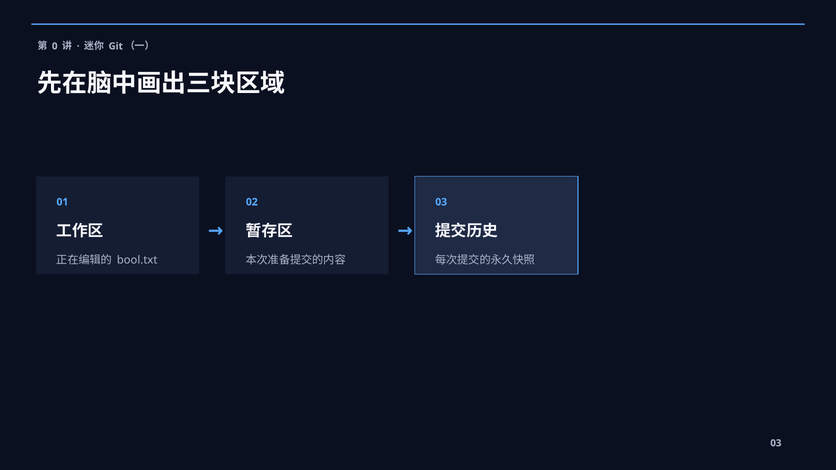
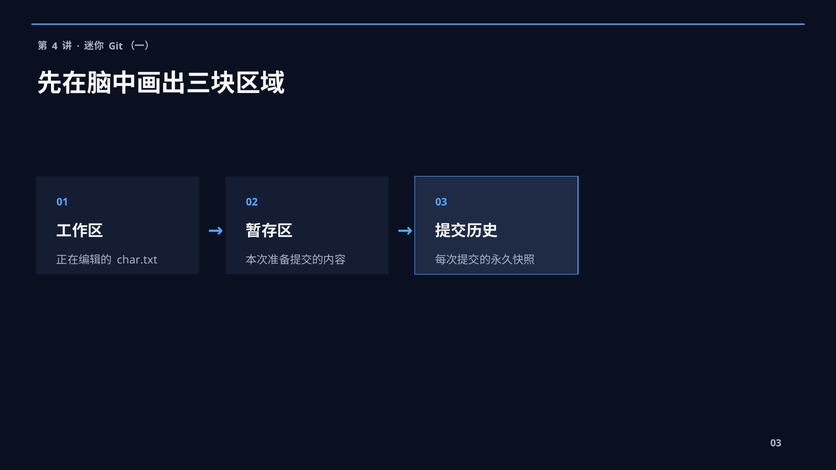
0: 0 -> 4
bool.txt: bool.txt -> char.txt
